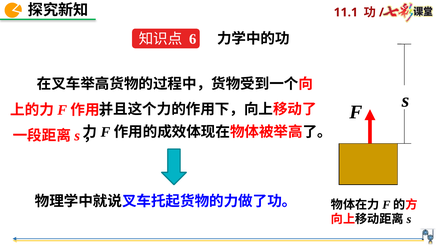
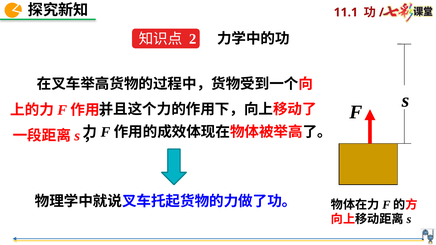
6: 6 -> 2
